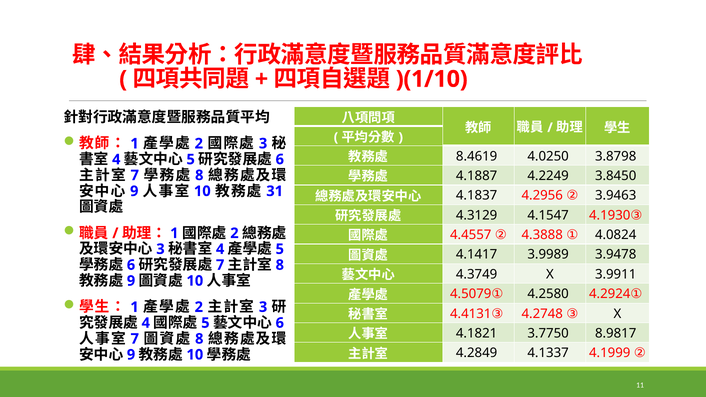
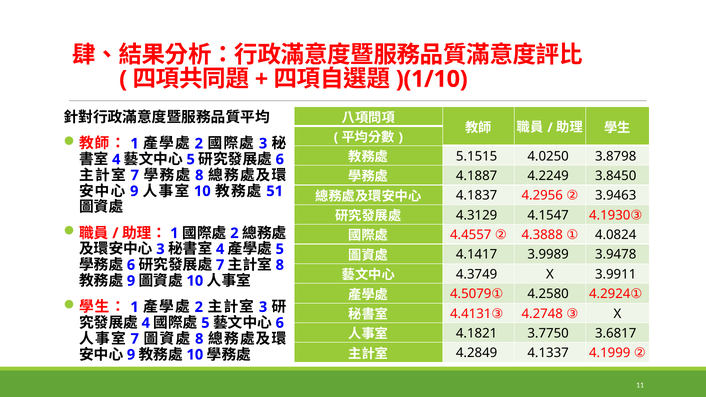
8.4619: 8.4619 -> 5.1515
31: 31 -> 51
8.9817: 8.9817 -> 3.6817
